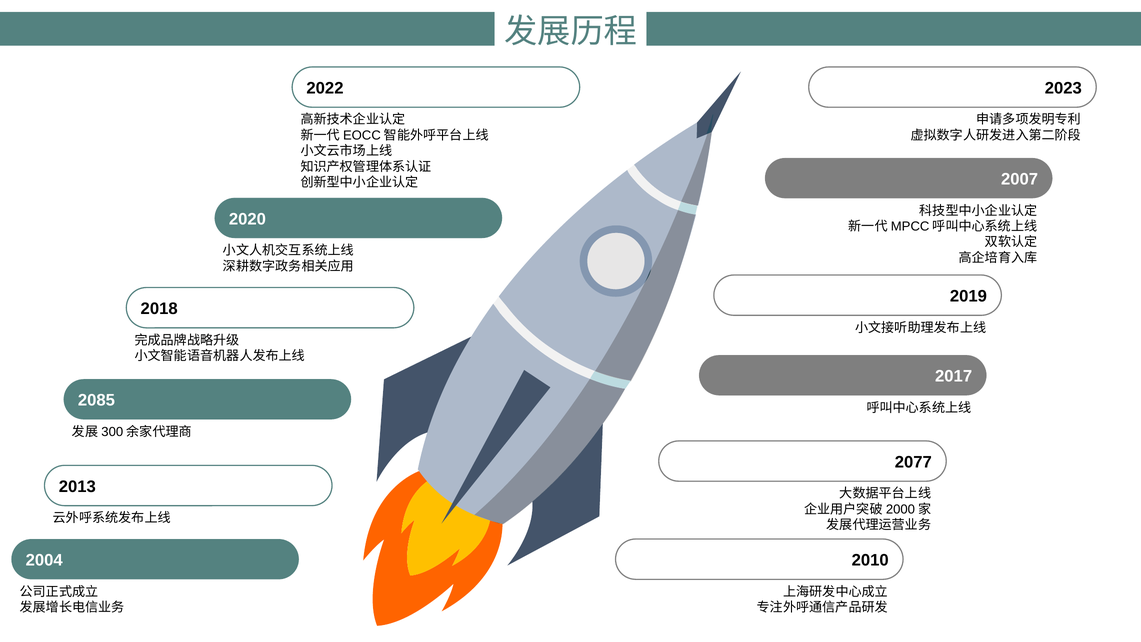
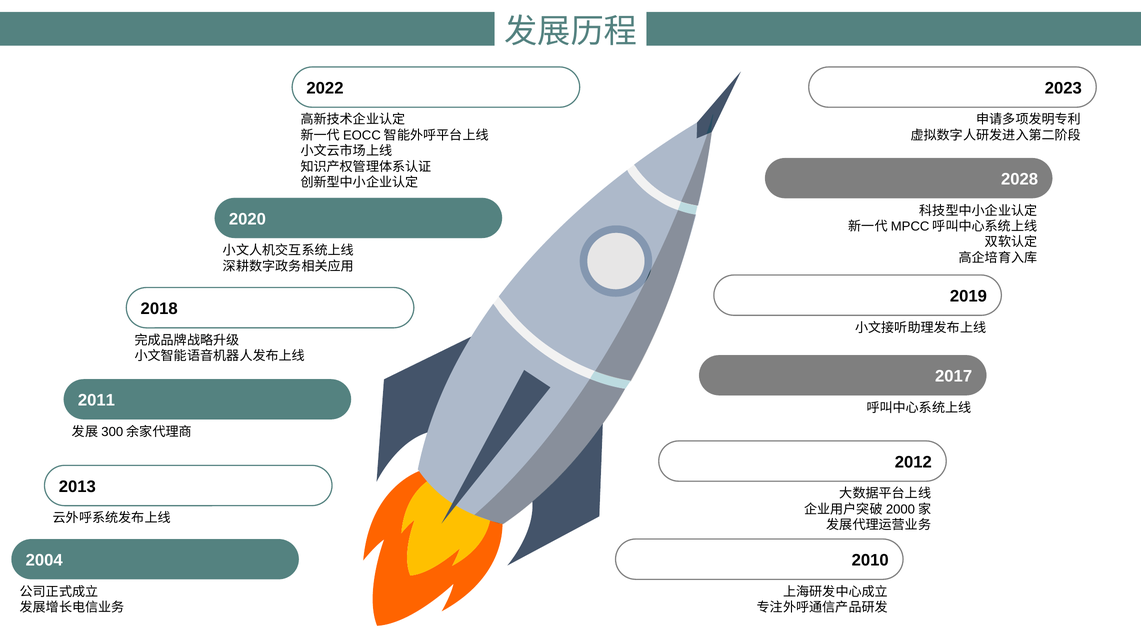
2007: 2007 -> 2028
2085: 2085 -> 2011
2077: 2077 -> 2012
